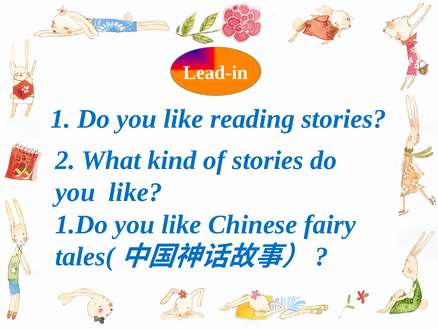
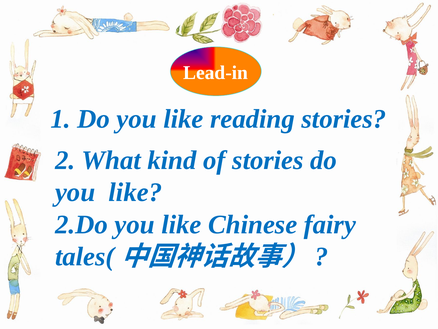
1.Do: 1.Do -> 2.Do
